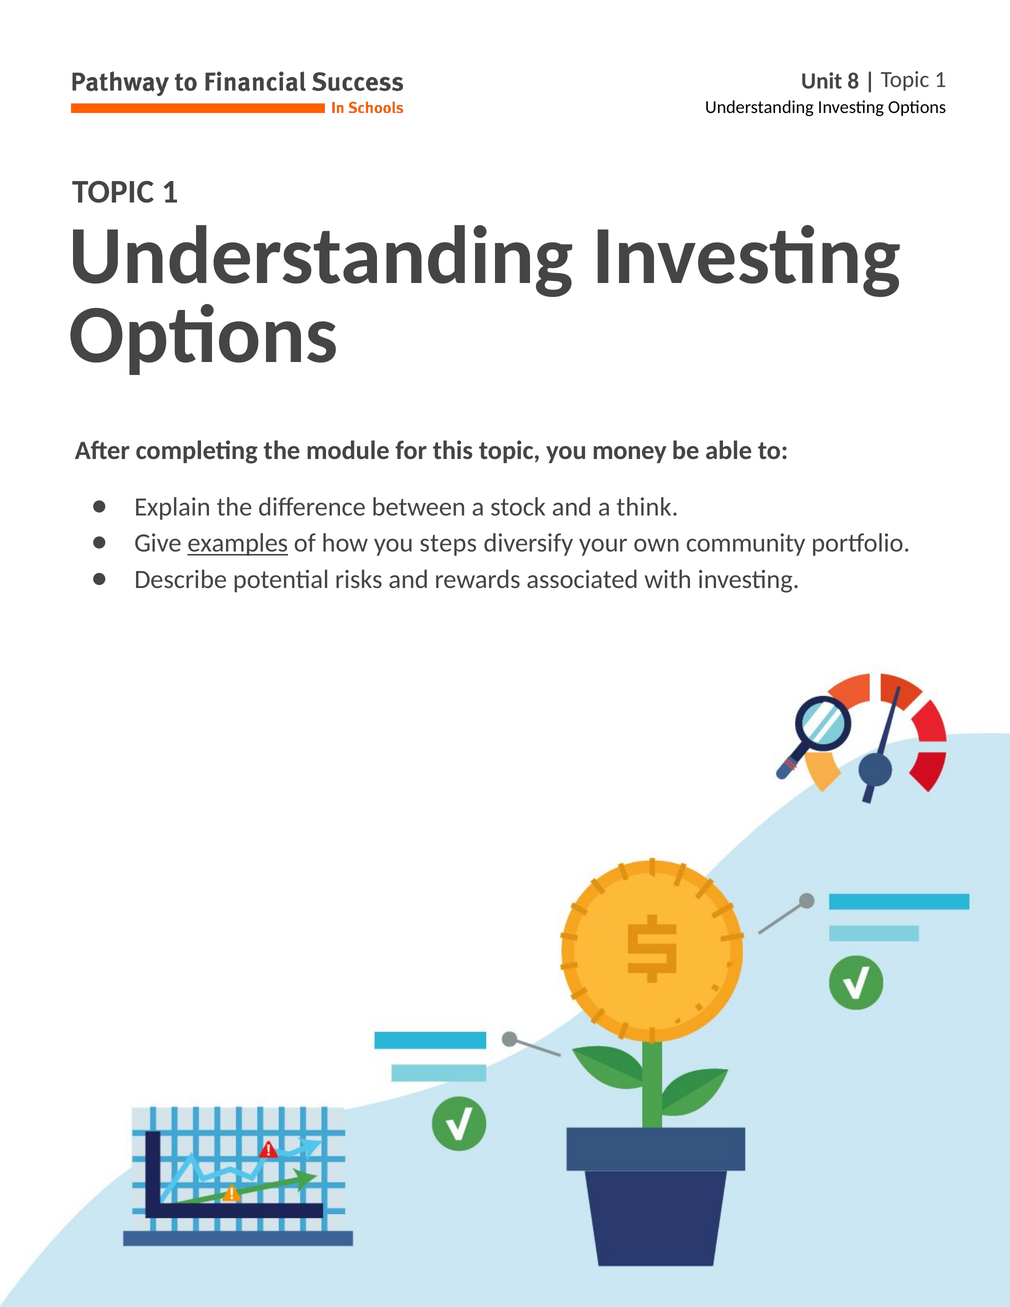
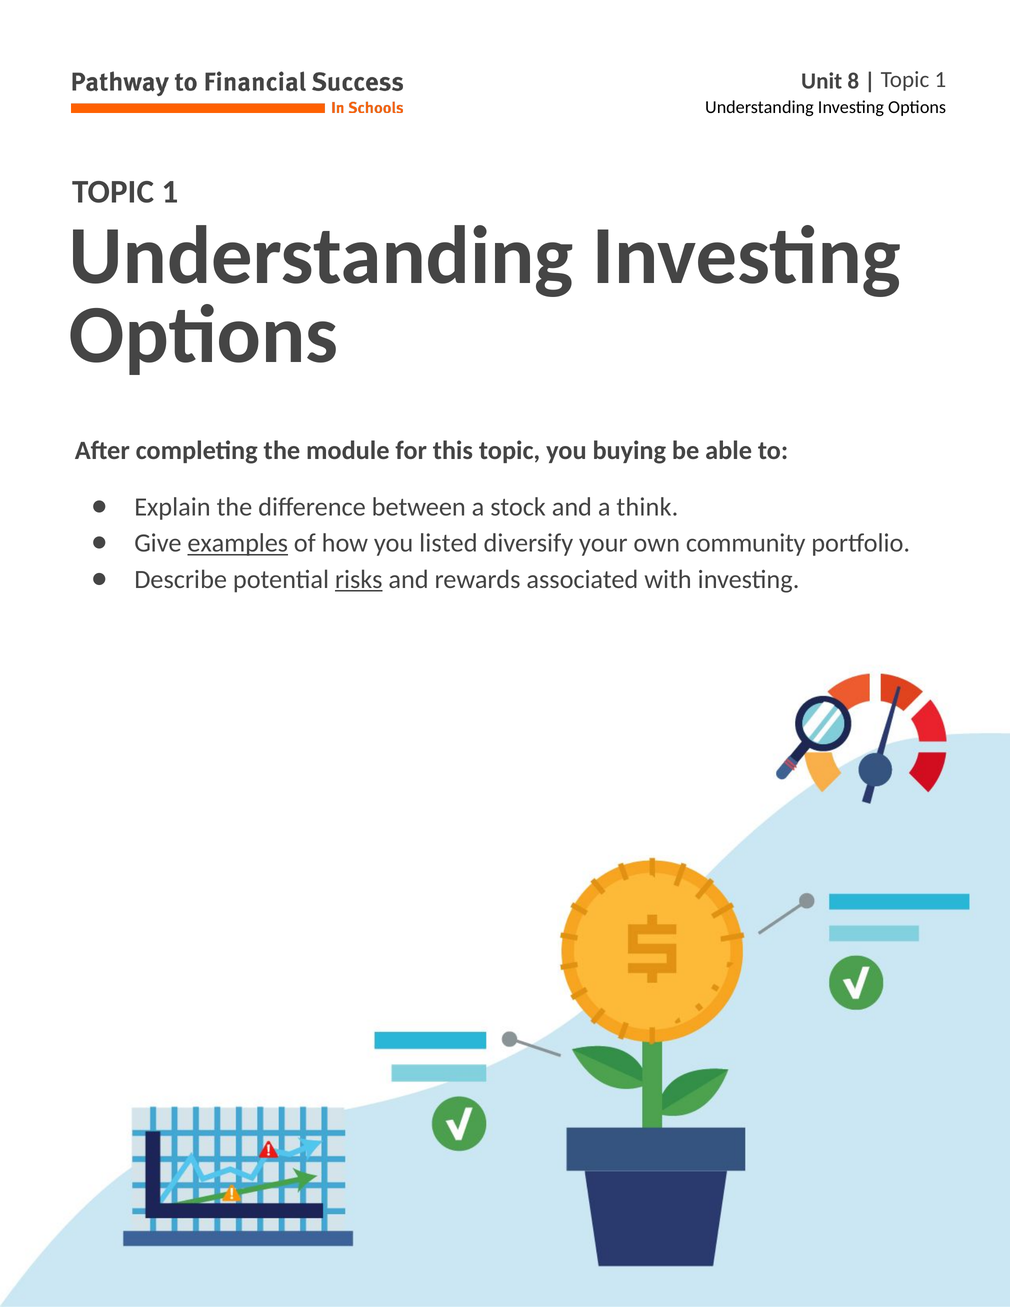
money: money -> buying
steps: steps -> listed
risks underline: none -> present
